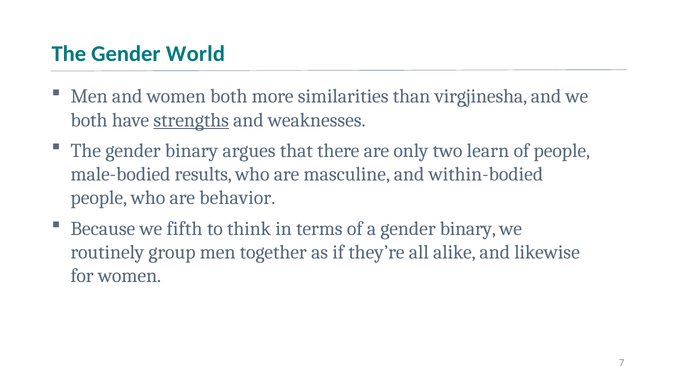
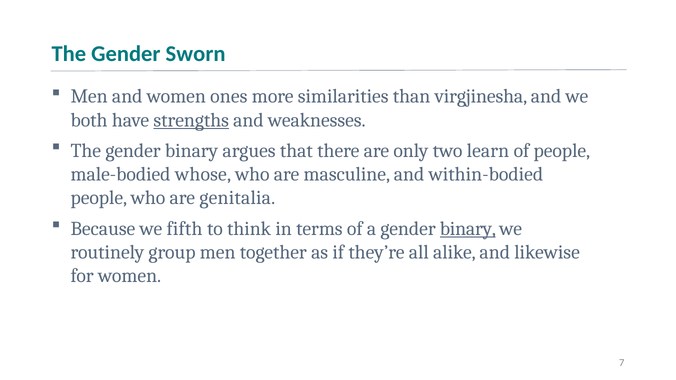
World: World -> Sworn
women both: both -> ones
results: results -> whose
behavior: behavior -> genitalia
binary at (468, 229) underline: none -> present
